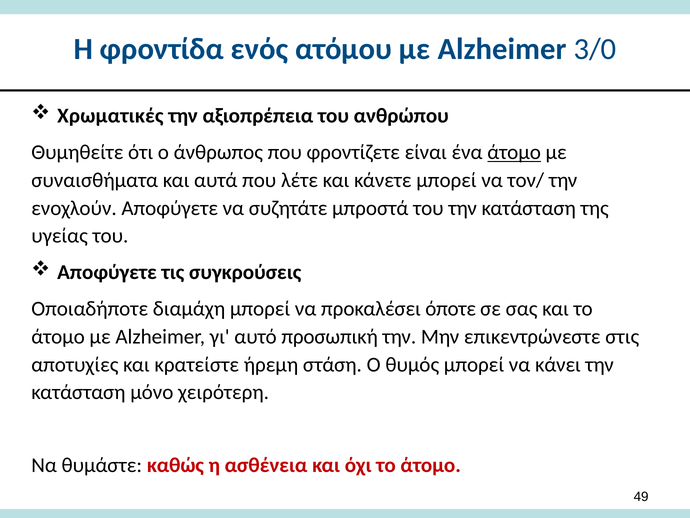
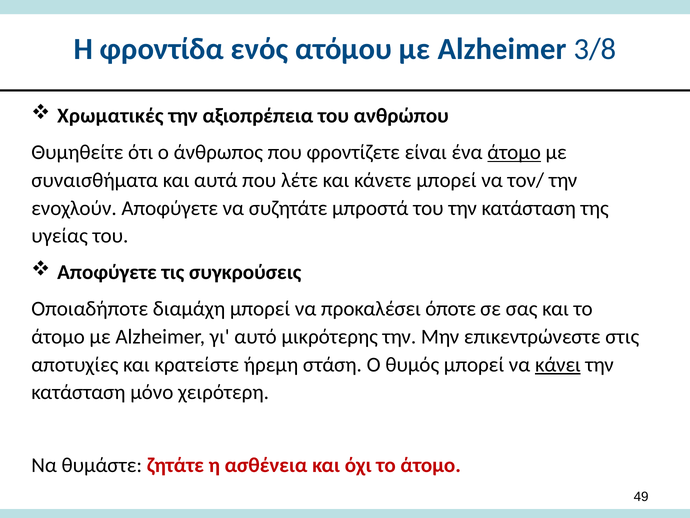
3/0: 3/0 -> 3/8
προσωπική: προσωπική -> μικρότερης
κάνει underline: none -> present
καθώς: καθώς -> ζητάτε
